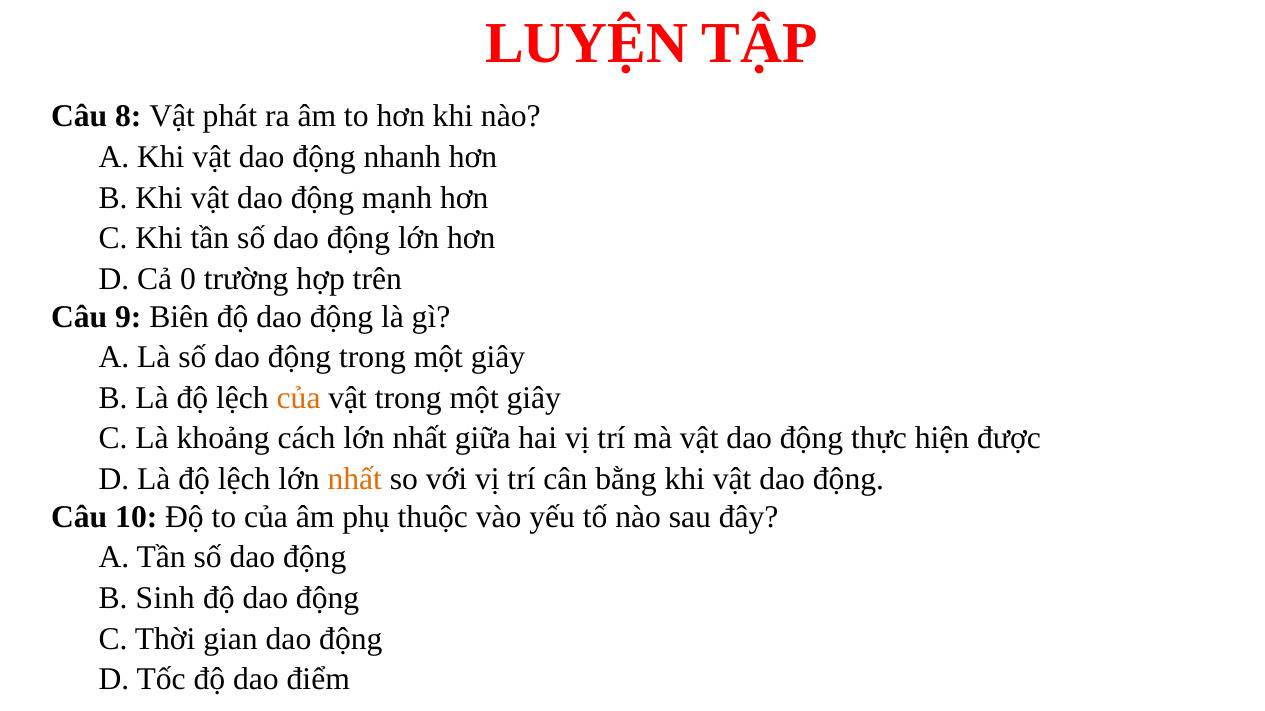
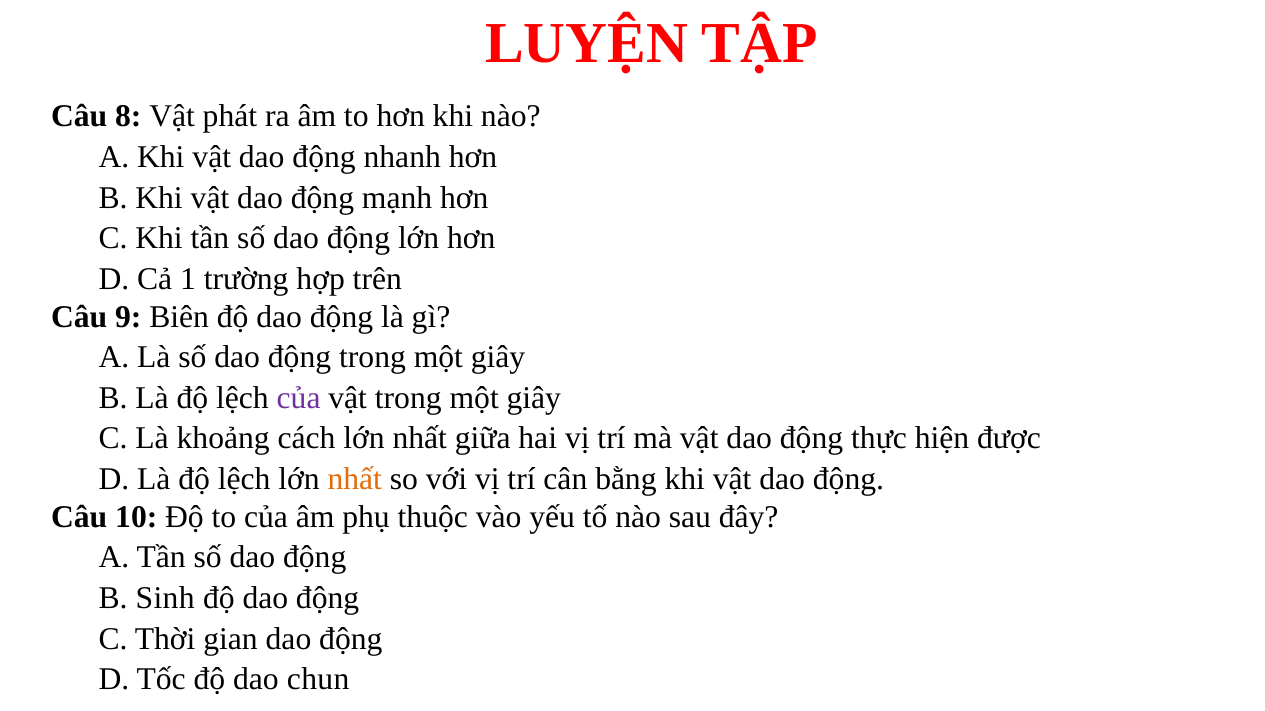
0: 0 -> 1
của at (299, 398) colour: orange -> purple
điểm: điểm -> chun
